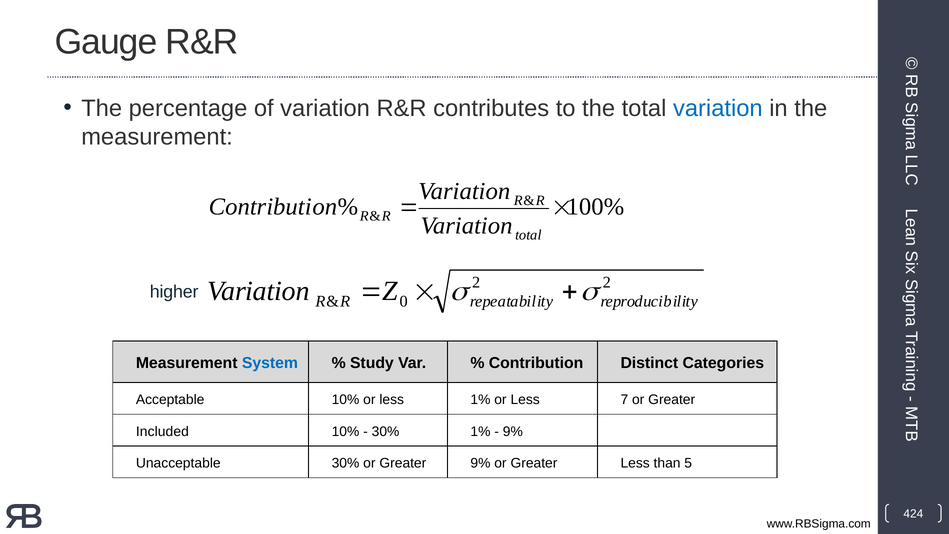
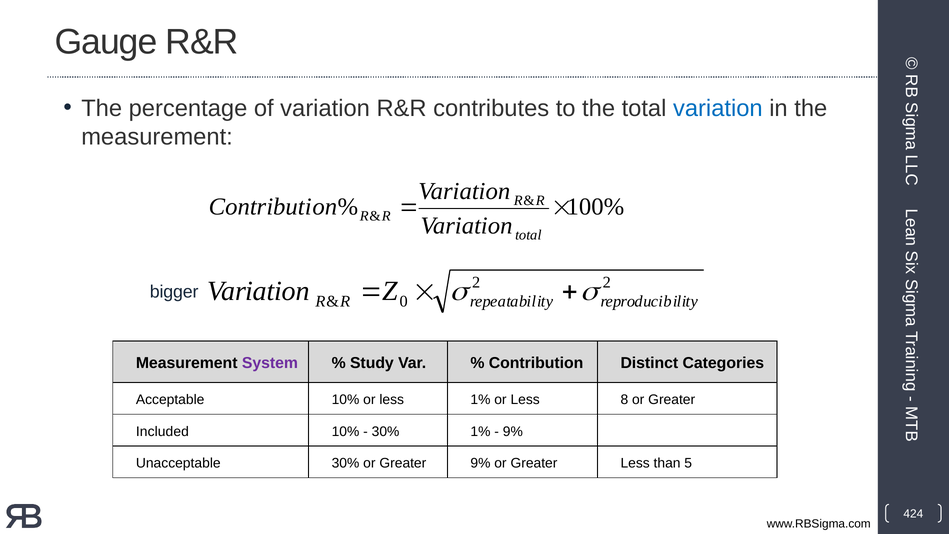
higher: higher -> bigger
System colour: blue -> purple
7: 7 -> 8
